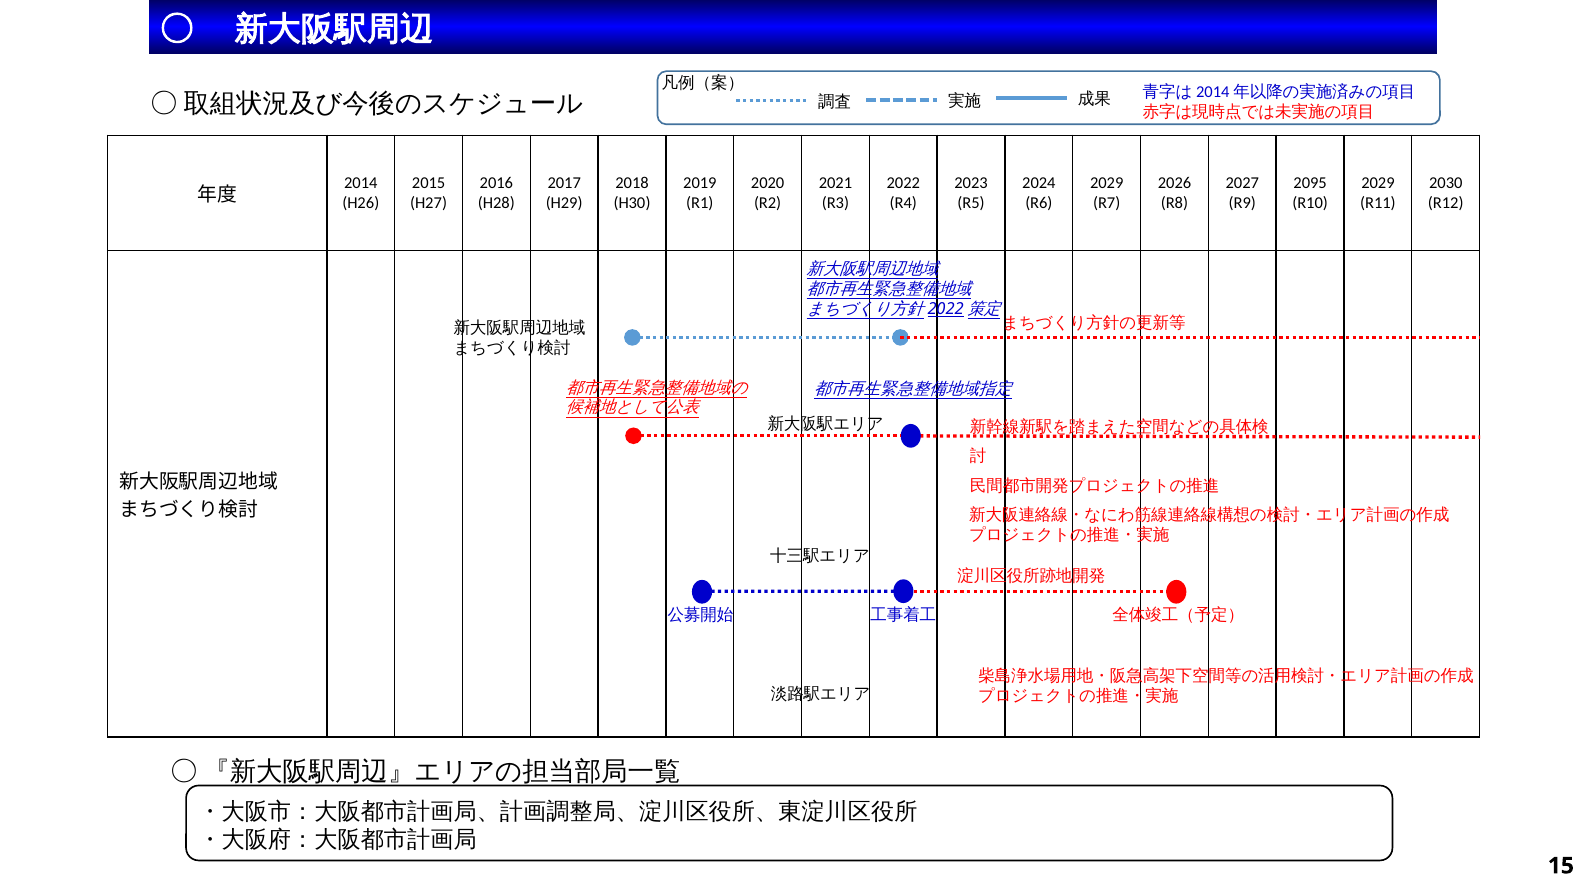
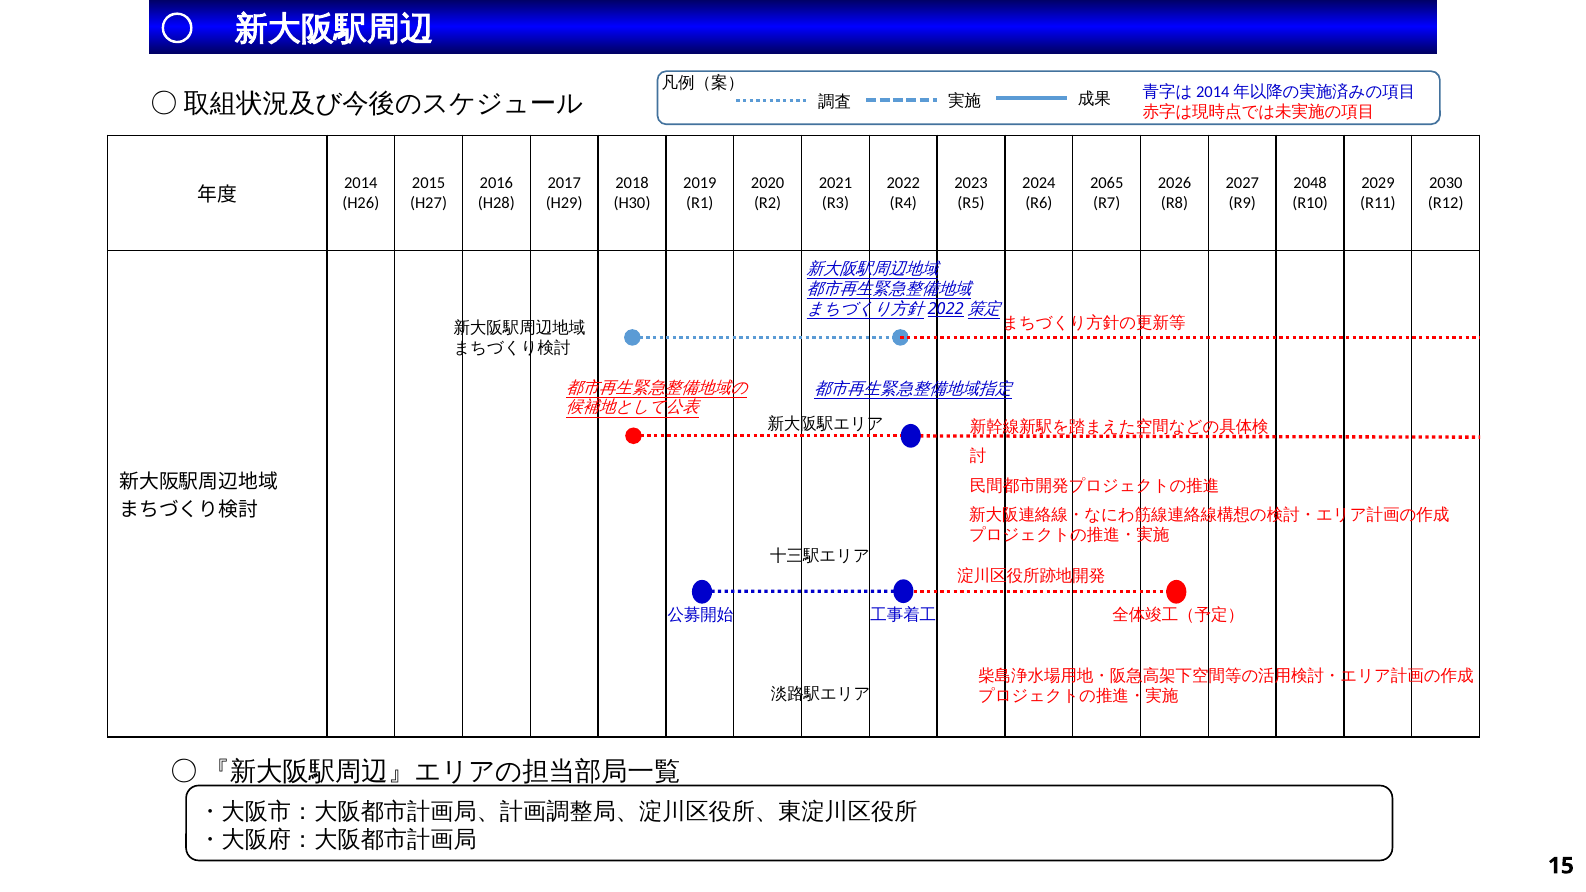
2029 at (1107, 183): 2029 -> 2065
2095: 2095 -> 2048
